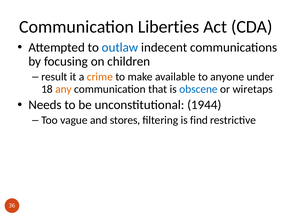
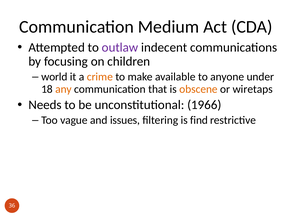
Liberties: Liberties -> Medium
outlaw colour: blue -> purple
result: result -> world
obscene colour: blue -> orange
1944: 1944 -> 1966
stores: stores -> issues
